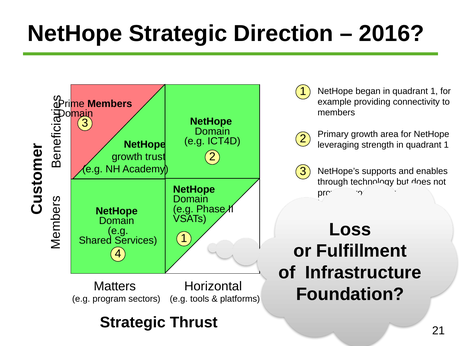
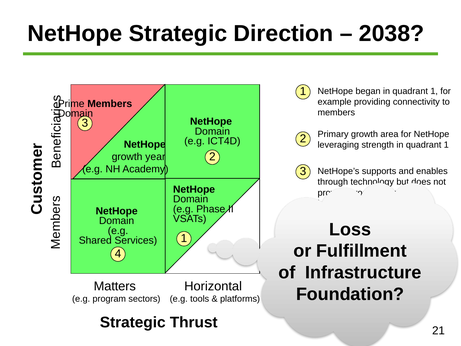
2016: 2016 -> 2038
trust: trust -> year
